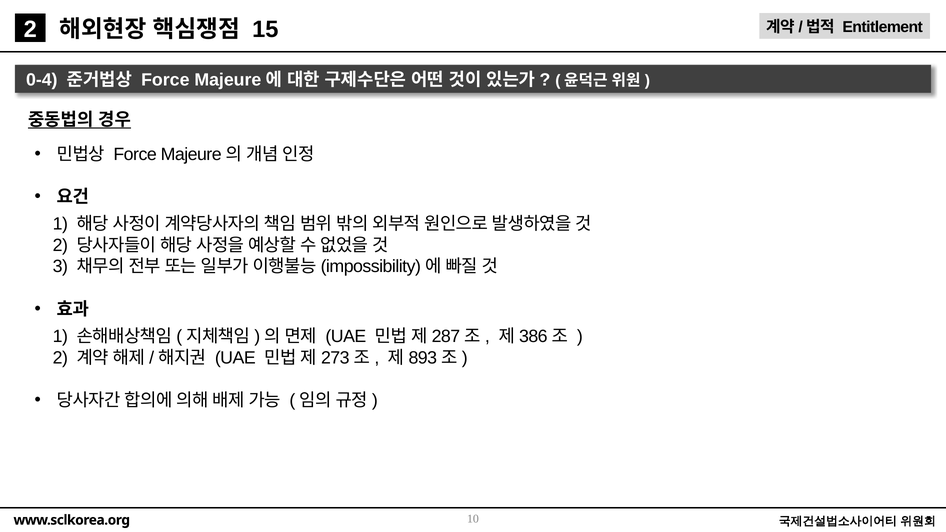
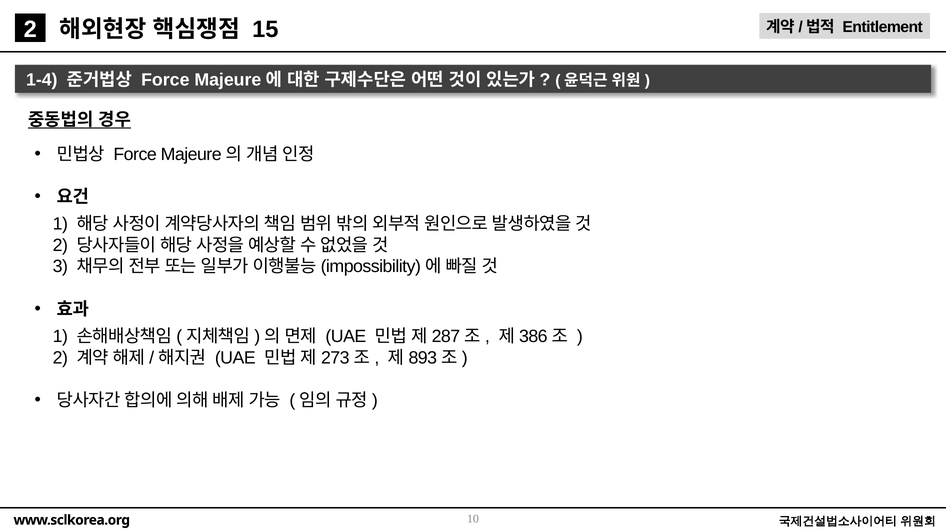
0-4: 0-4 -> 1-4
